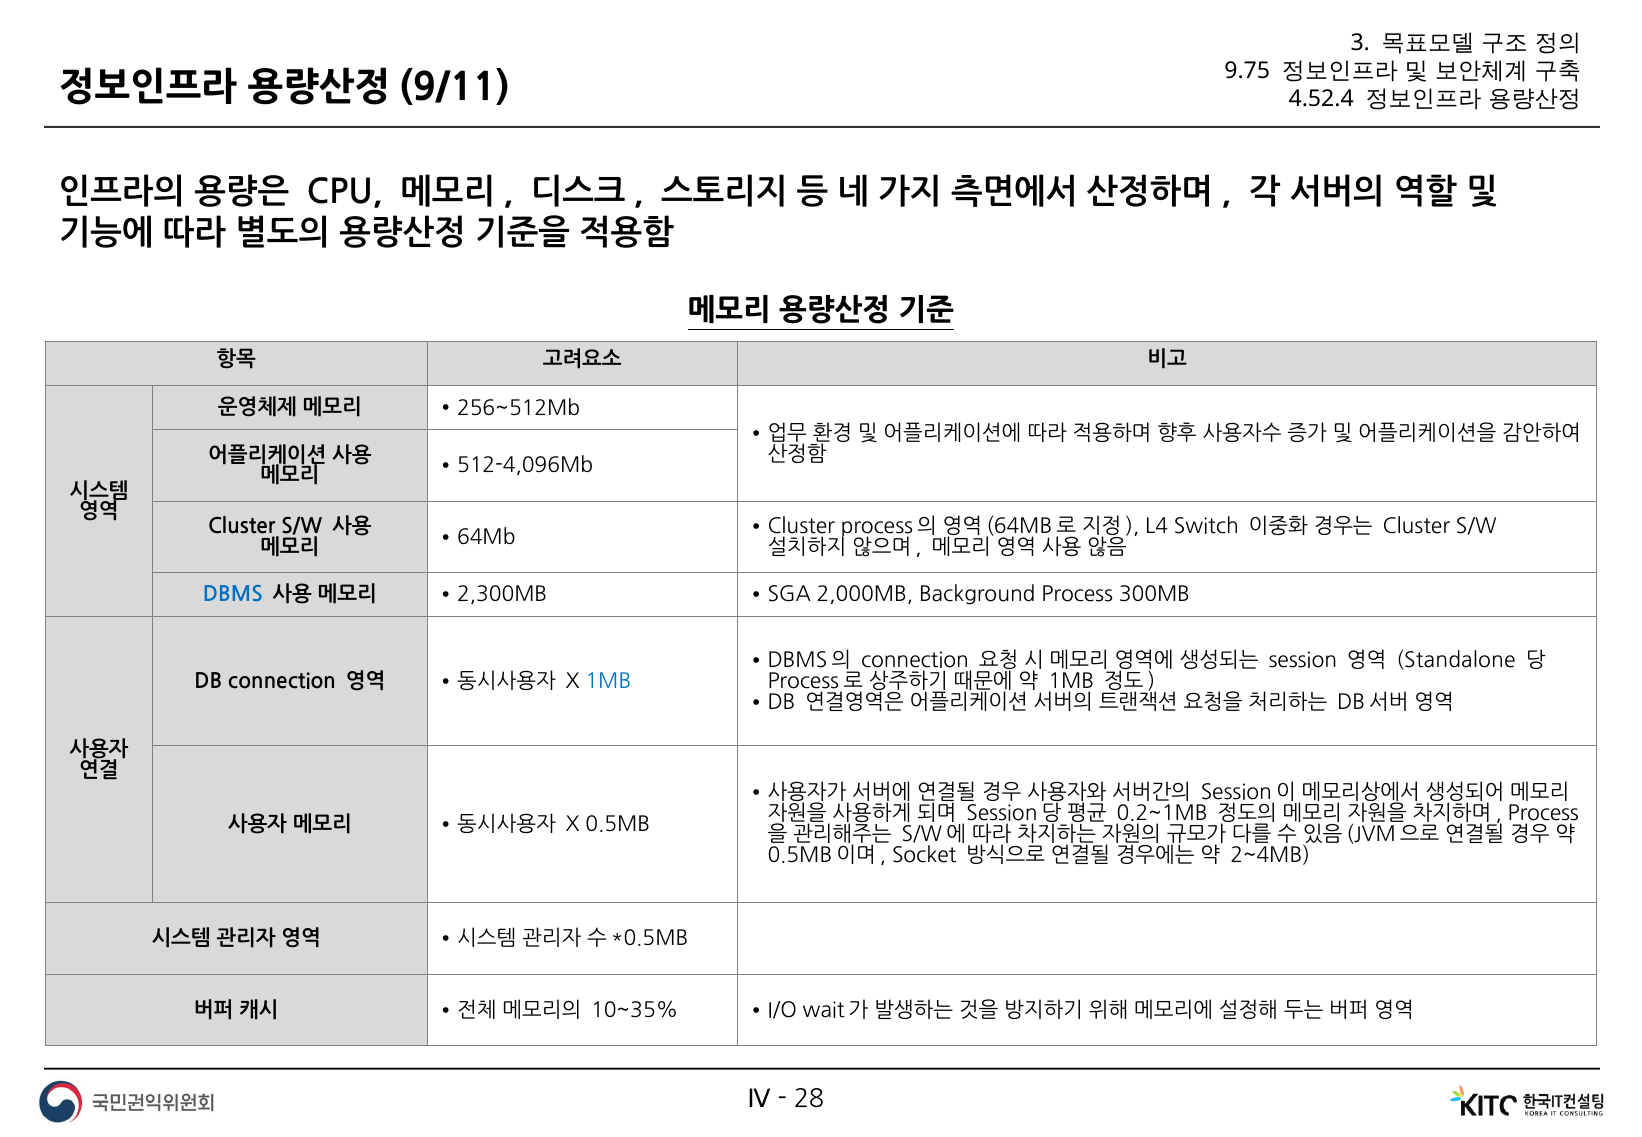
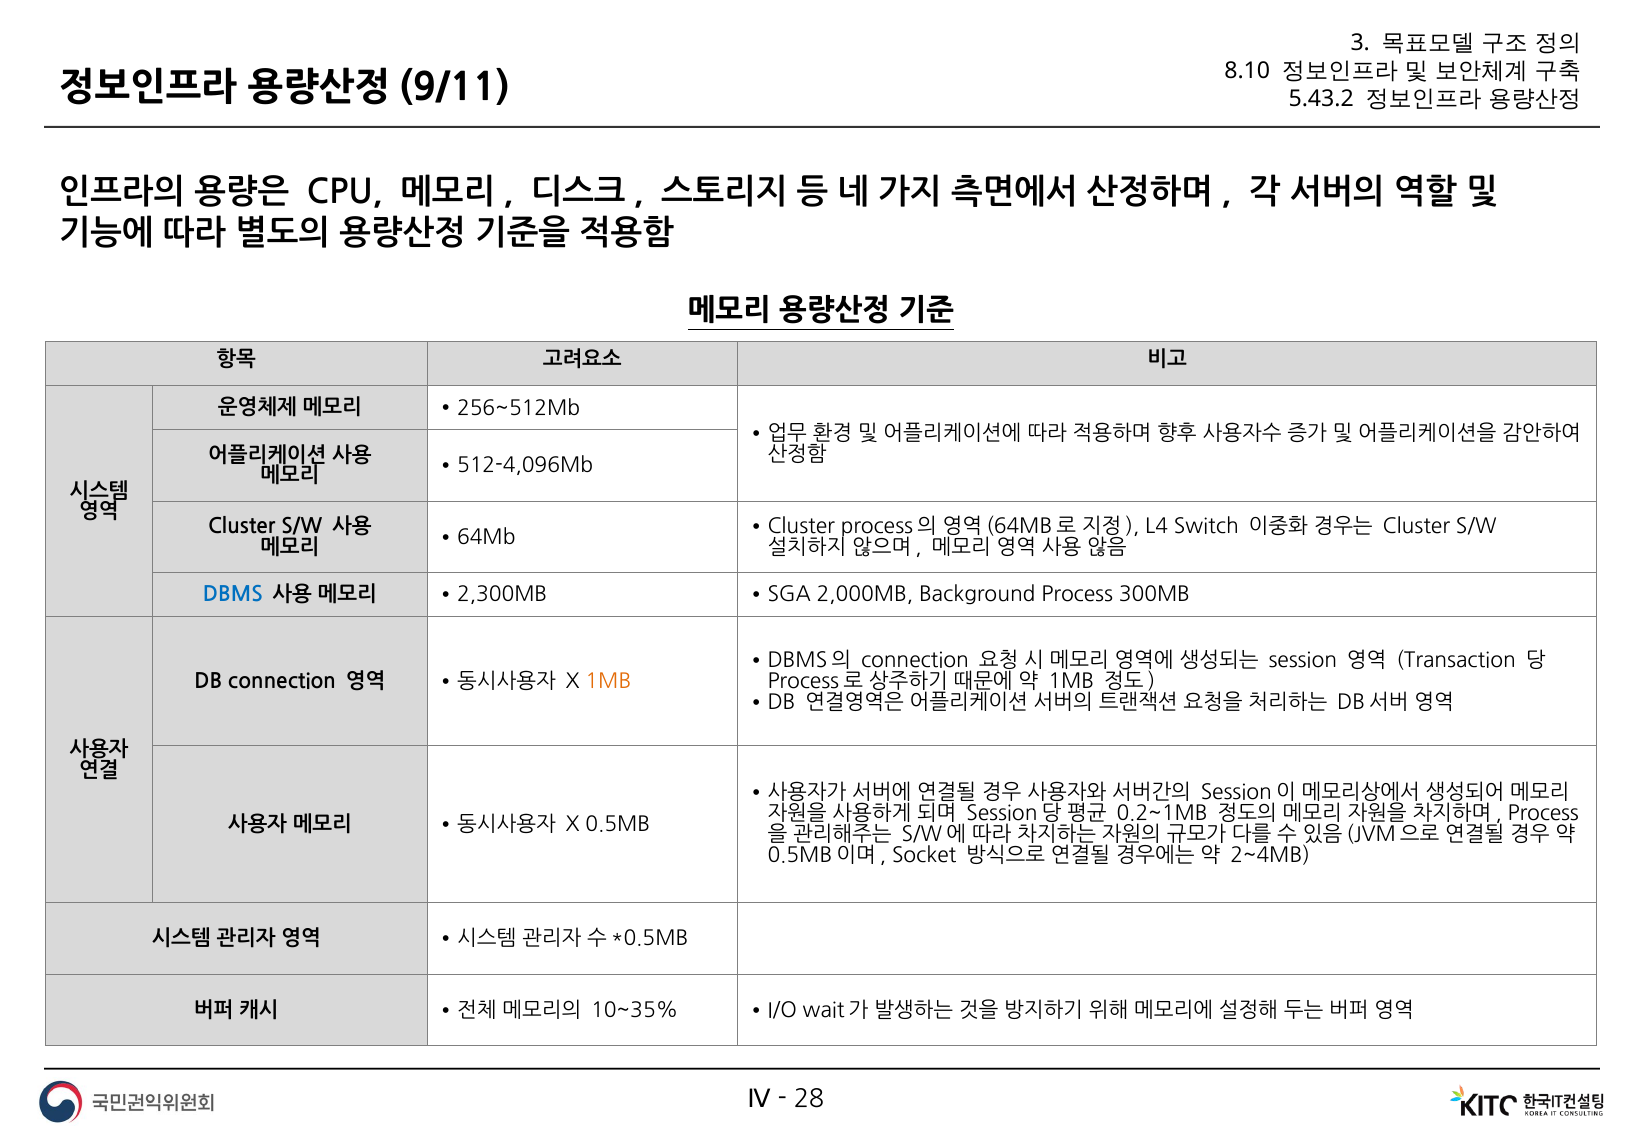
9.75: 9.75 -> 8.10
4.52.4: 4.52.4 -> 5.43.2
Standalone: Standalone -> Transaction
1MB at (608, 681) colour: blue -> orange
